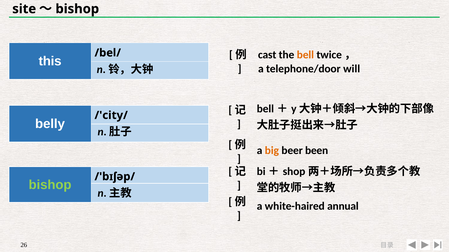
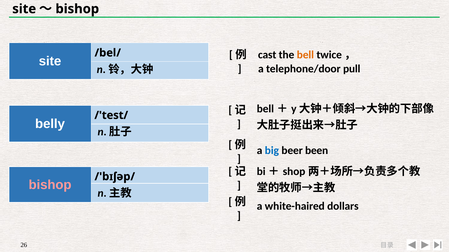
this at (50, 61): this -> site
will: will -> pull
/'city/: /'city/ -> /'test/
big colour: orange -> blue
bishop at (50, 185) colour: light green -> pink
annual: annual -> dollars
